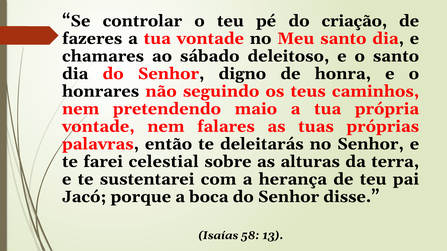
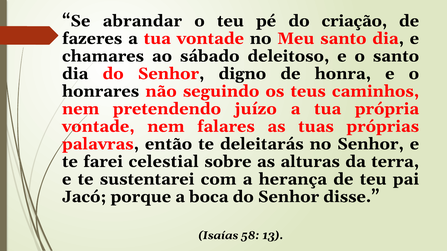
controlar: controlar -> abrandar
maio: maio -> juízo
